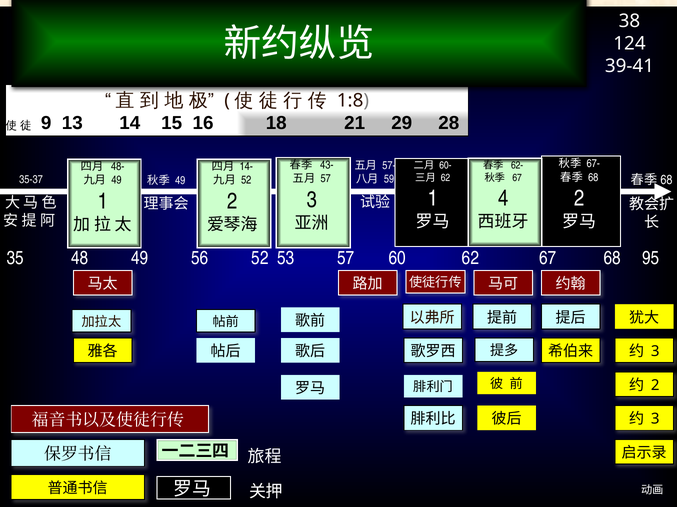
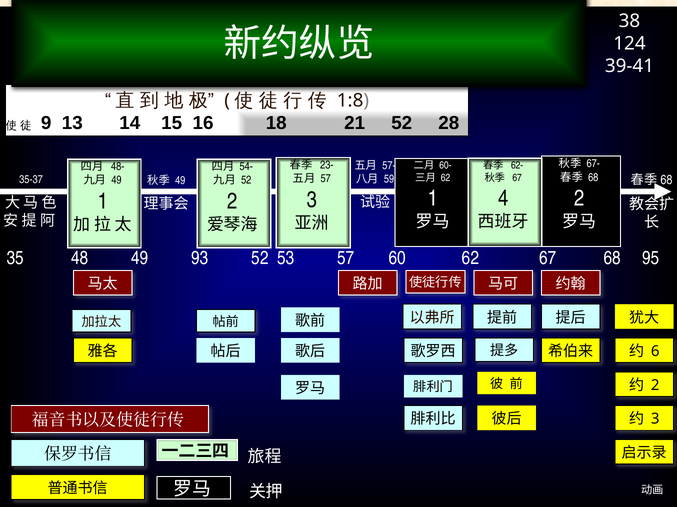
21 29: 29 -> 52
43-: 43- -> 23-
14-: 14- -> 54-
56: 56 -> 93
3 at (655, 352): 3 -> 6
